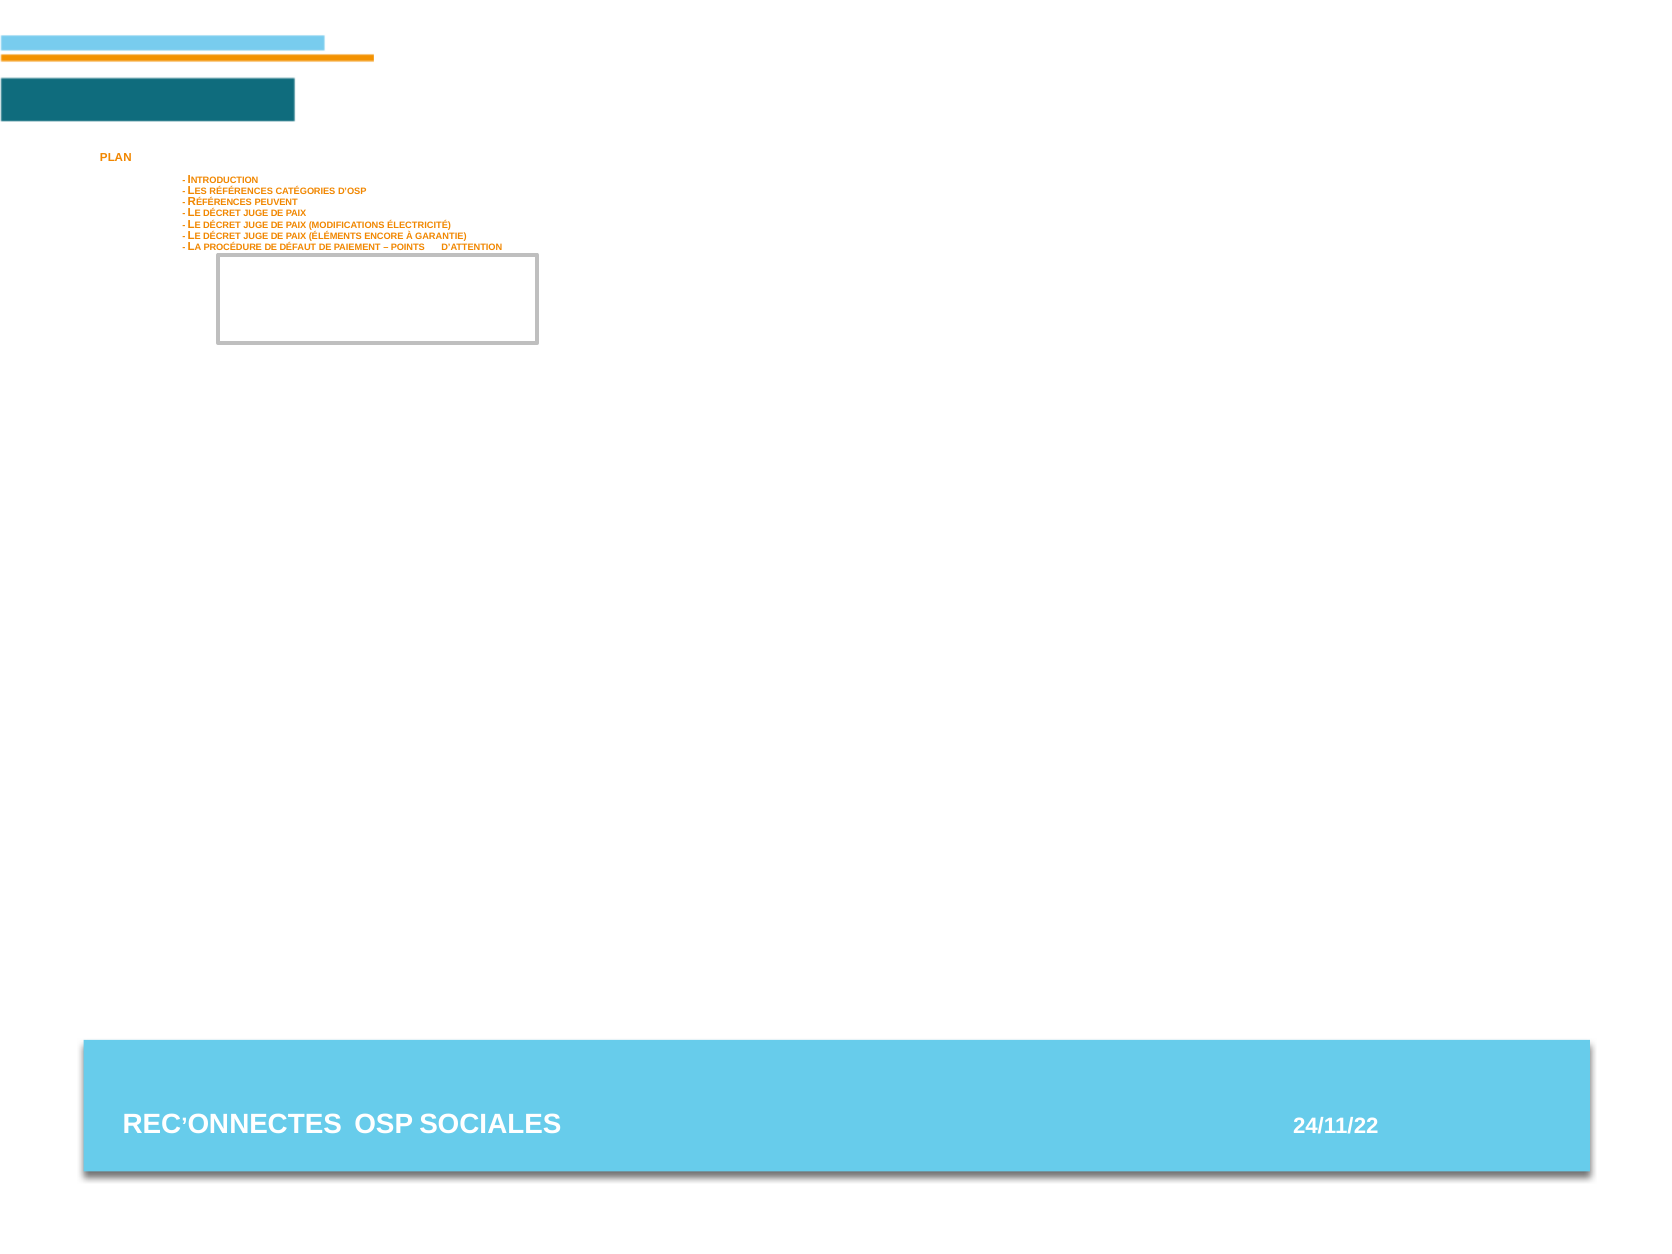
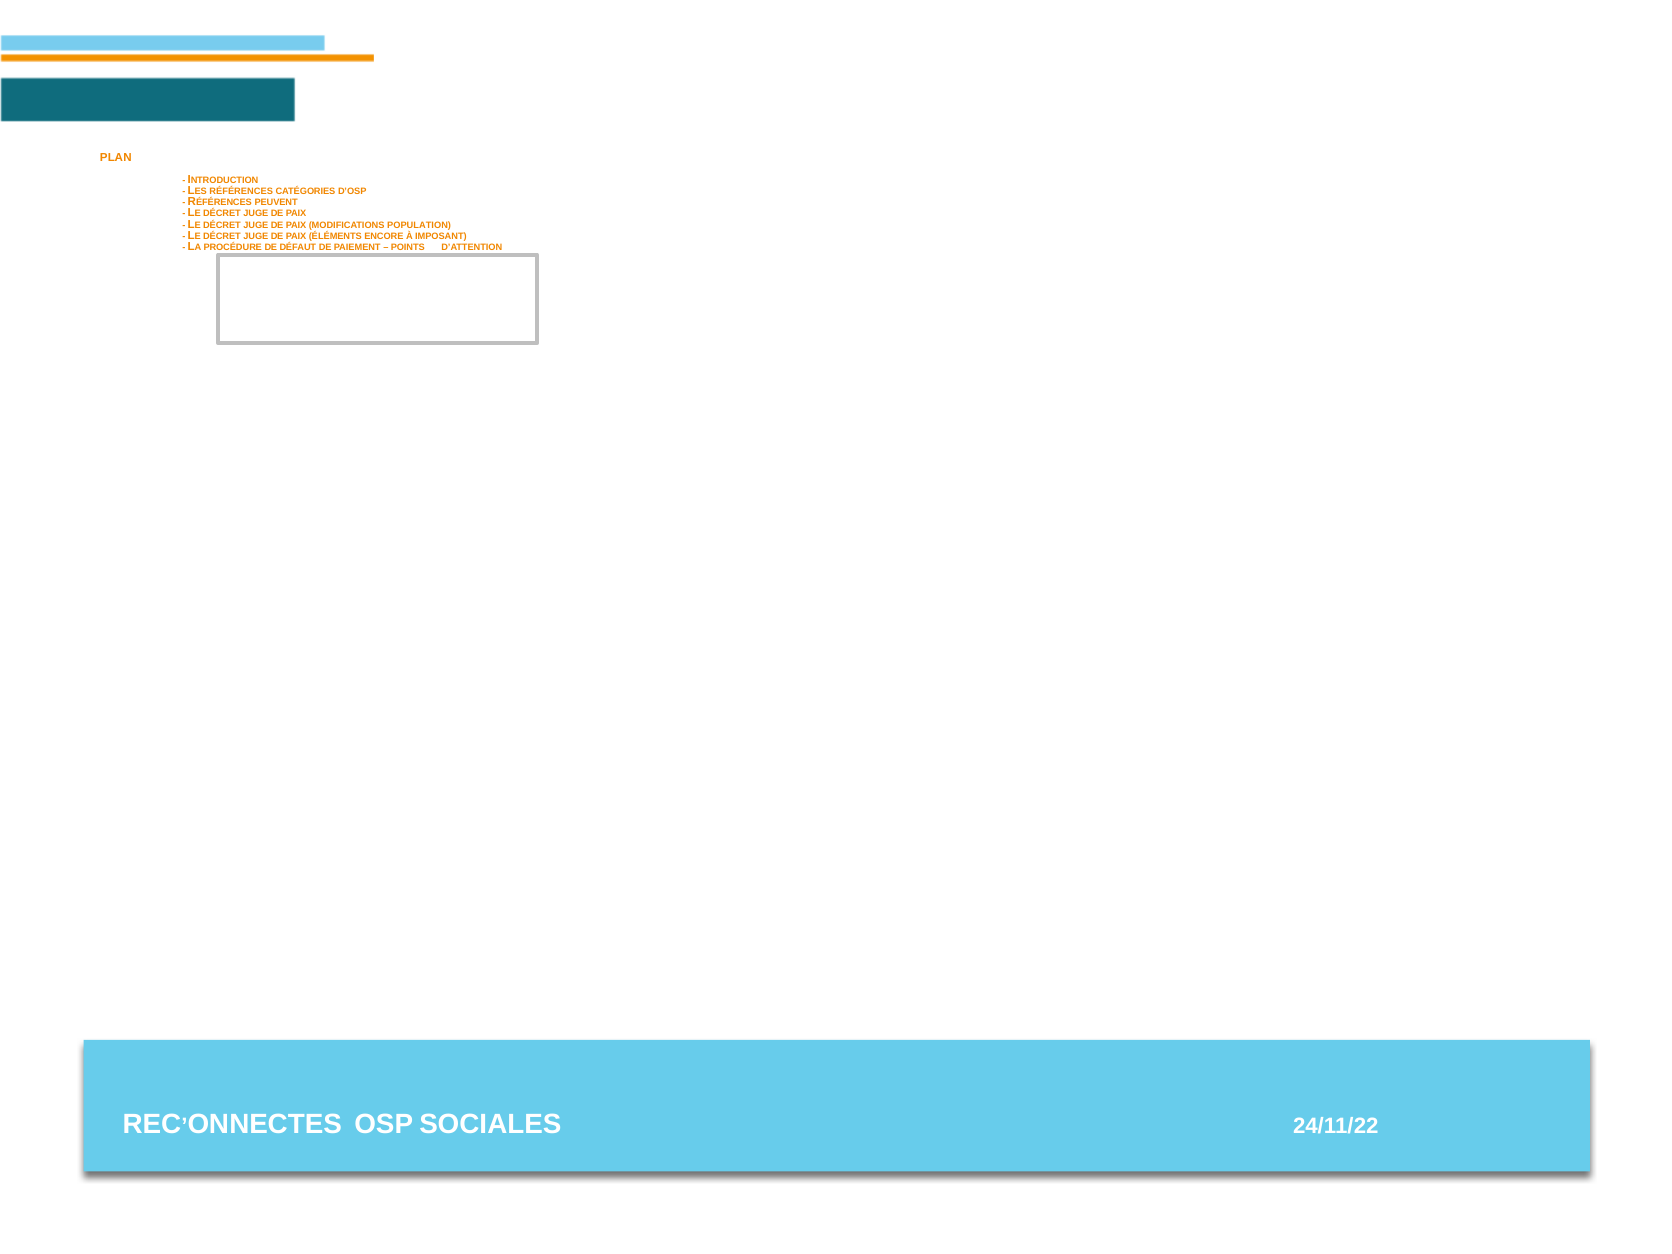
ÉLECTRICITÉ: ÉLECTRICITÉ -> POPULATION
GARANTIE: GARANTIE -> IMPOSANT
